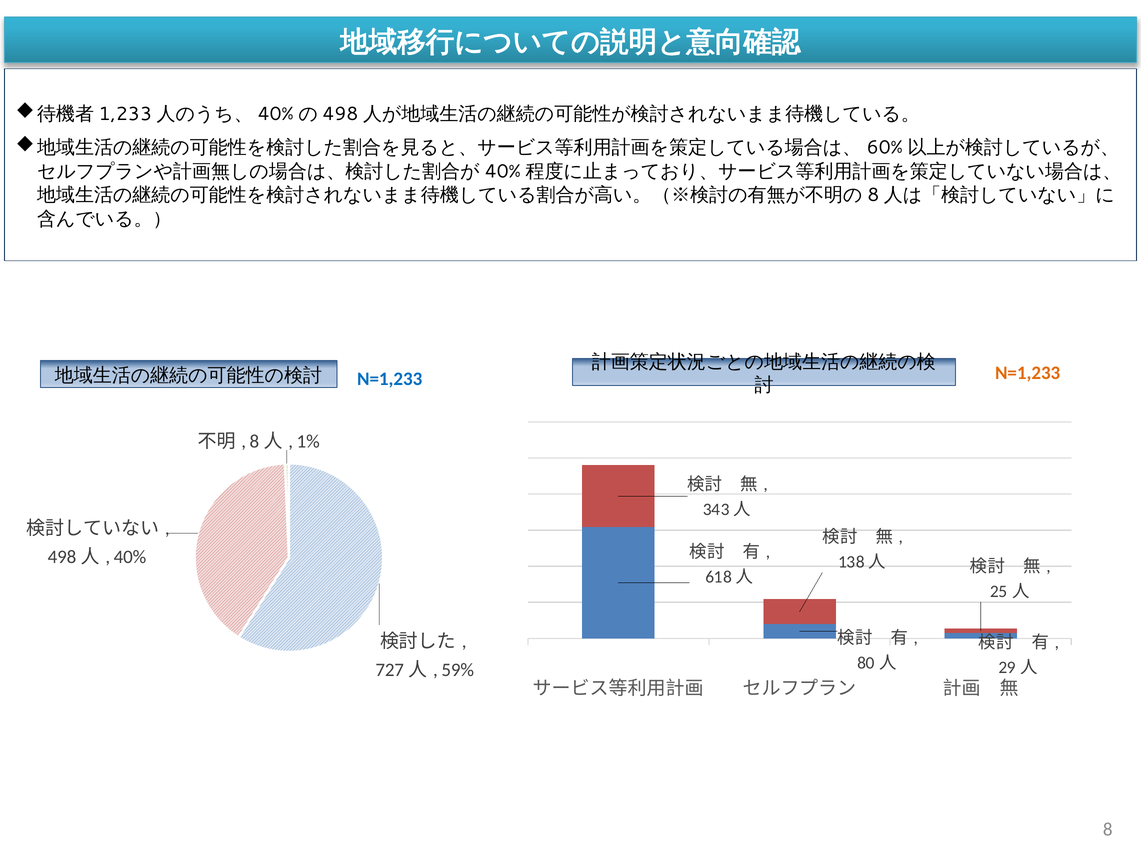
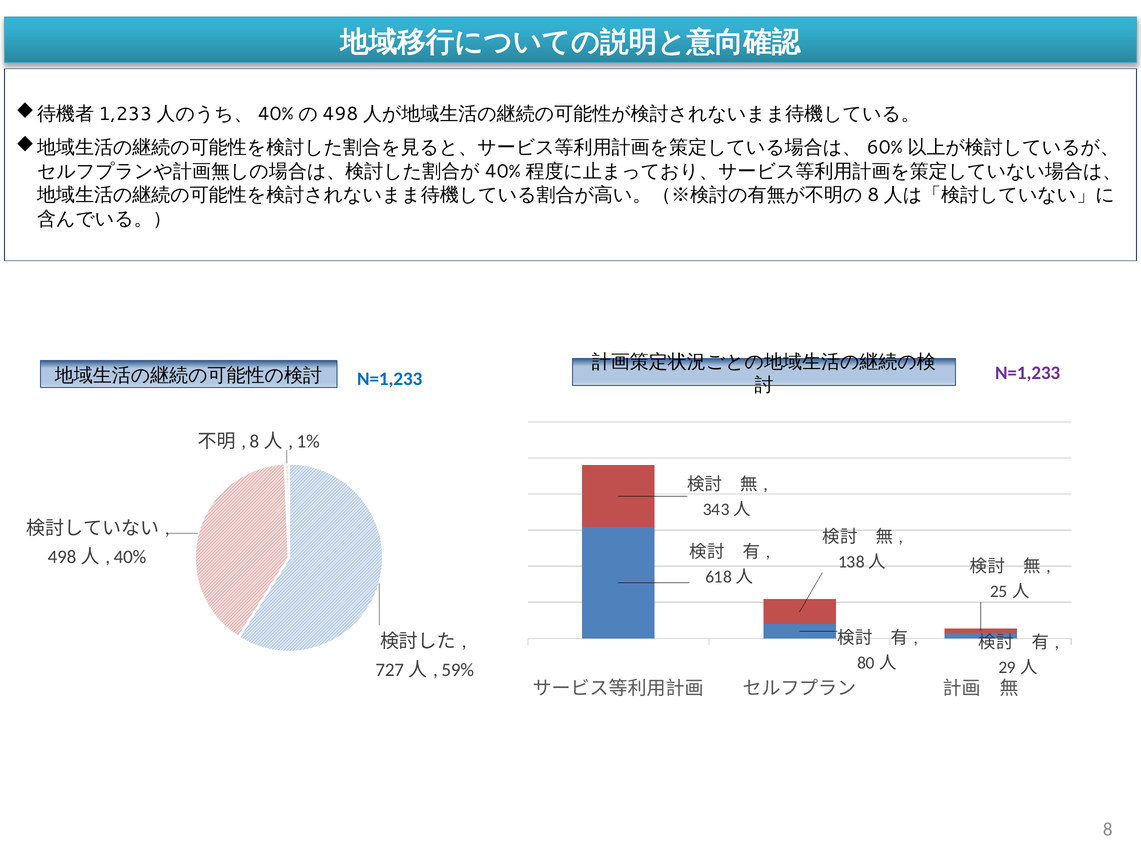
N=1,233 at (1028, 373) colour: orange -> purple
